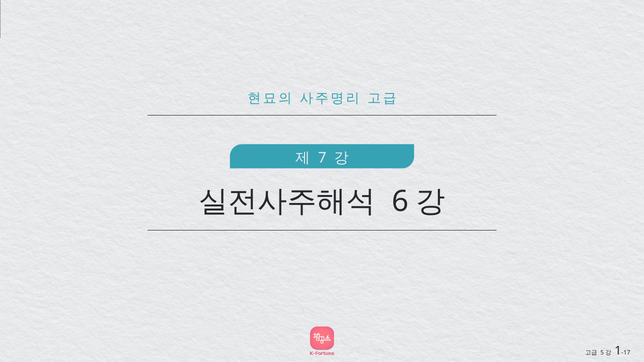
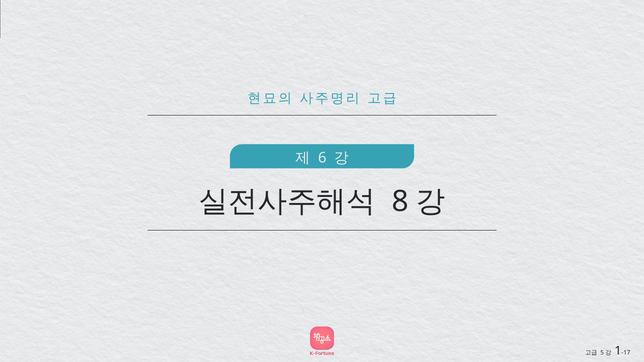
7: 7 -> 6
6: 6 -> 8
